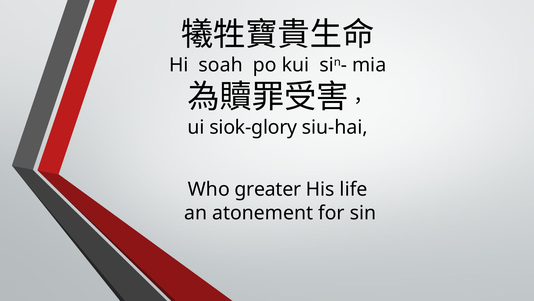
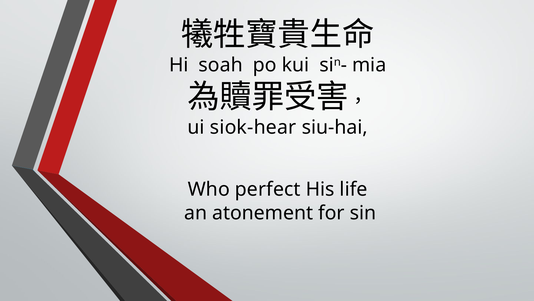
siok-glory: siok-glory -> siok-hear
greater: greater -> perfect
